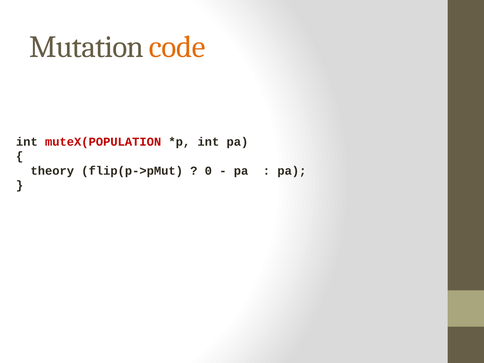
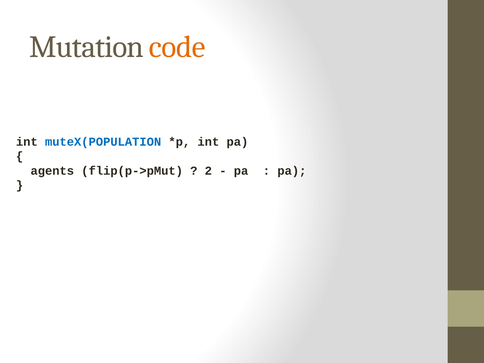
muteX(POPULATION colour: red -> blue
theory: theory -> agents
0: 0 -> 2
